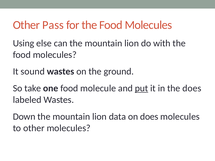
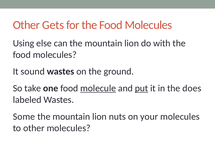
Pass: Pass -> Gets
molecule underline: none -> present
Down: Down -> Some
data: data -> nuts
on does: does -> your
